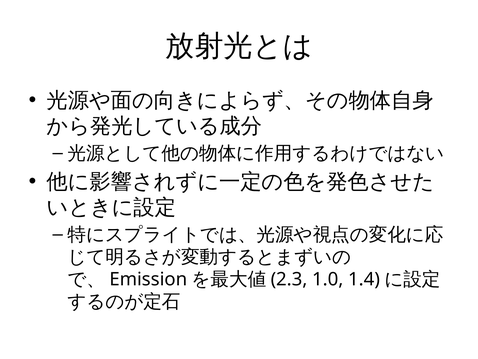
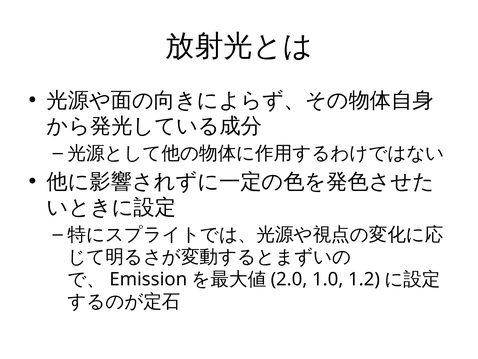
2.3: 2.3 -> 2.0
1.4: 1.4 -> 1.2
